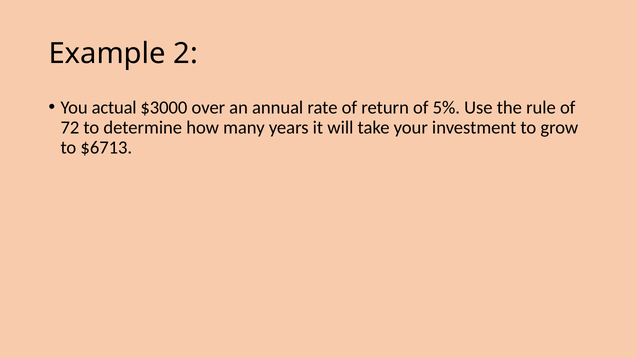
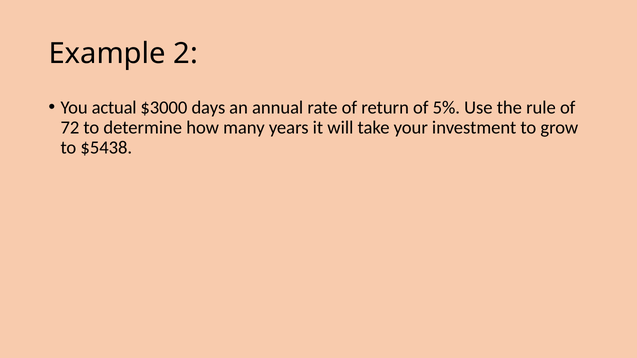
over: over -> days
$6713: $6713 -> $5438
